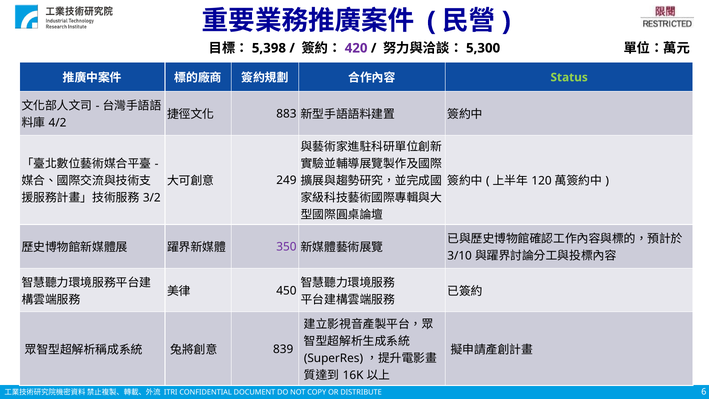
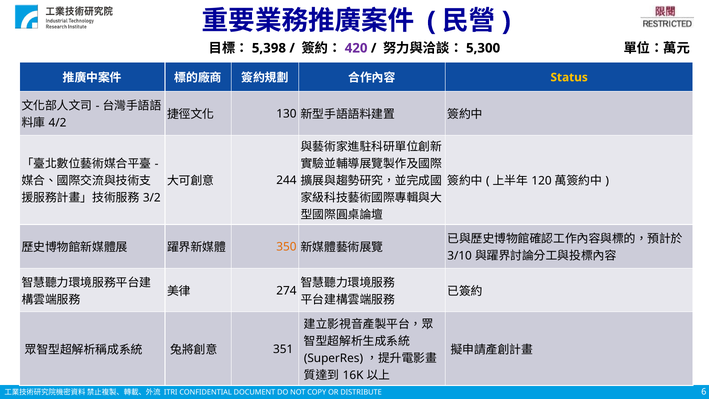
Status colour: light green -> yellow
883: 883 -> 130
249: 249 -> 244
350 colour: purple -> orange
450: 450 -> 274
839: 839 -> 351
